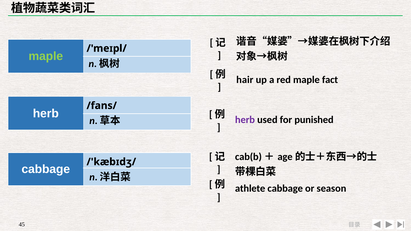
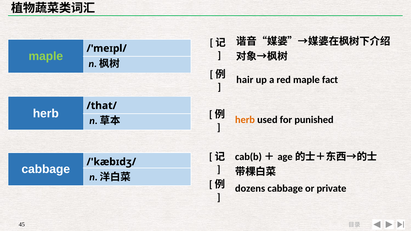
/fans/: /fans/ -> /that/
herb at (245, 120) colour: purple -> orange
athlete: athlete -> dozens
season: season -> private
